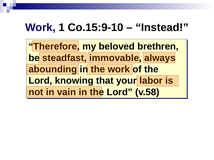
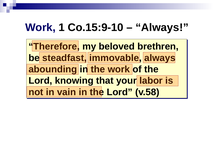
Instead at (162, 28): Instead -> Always
